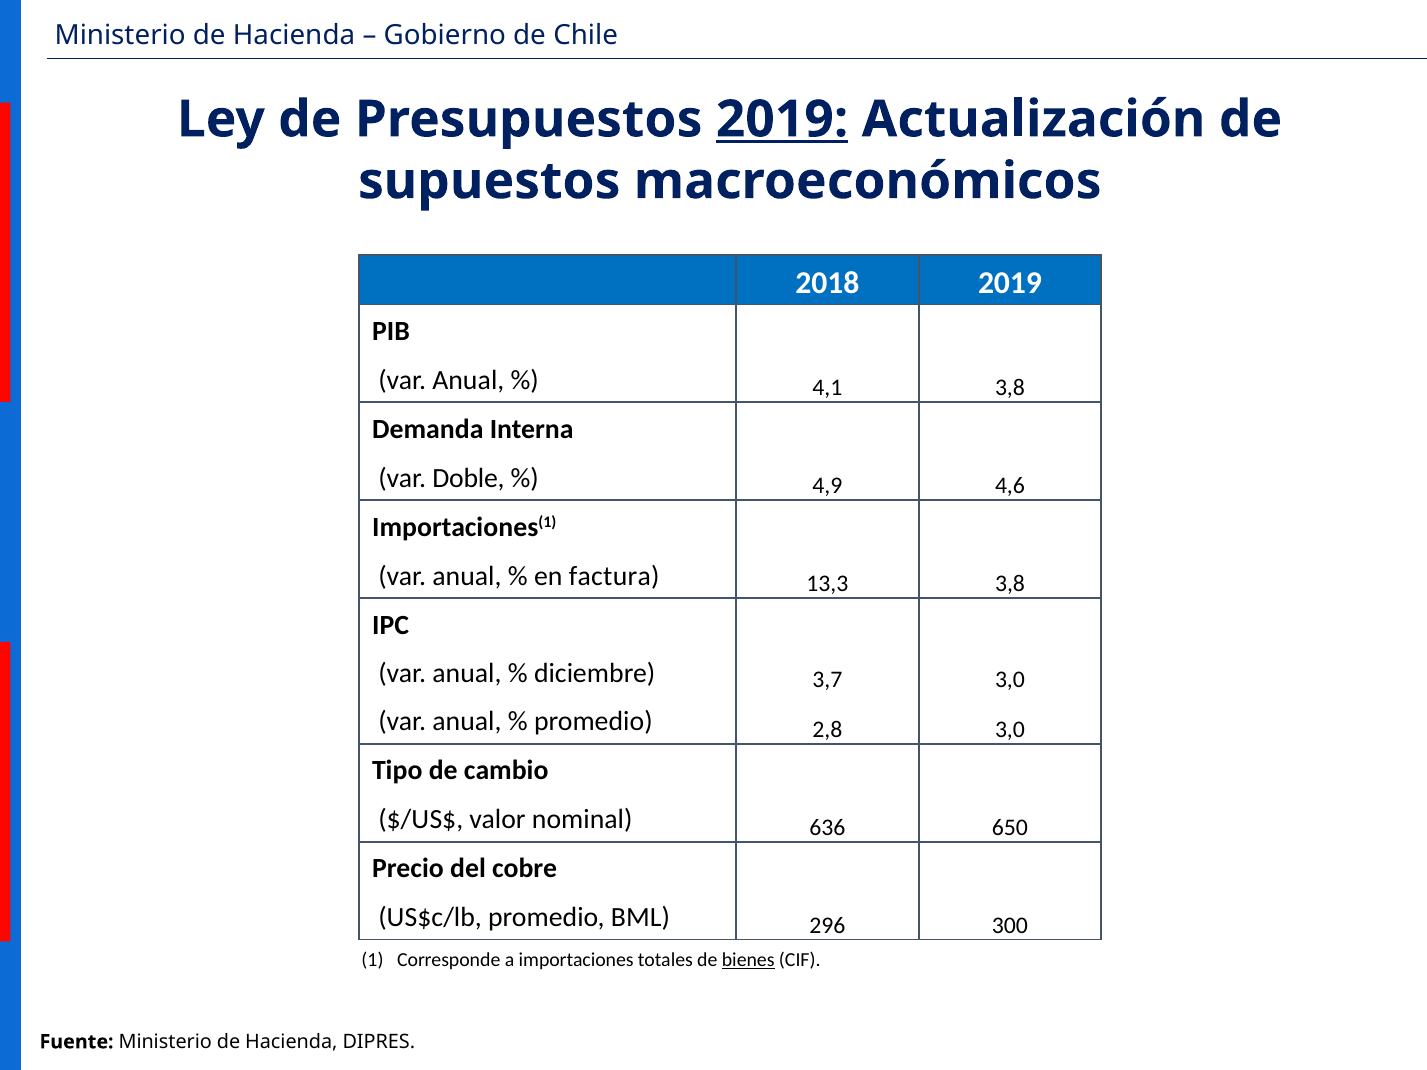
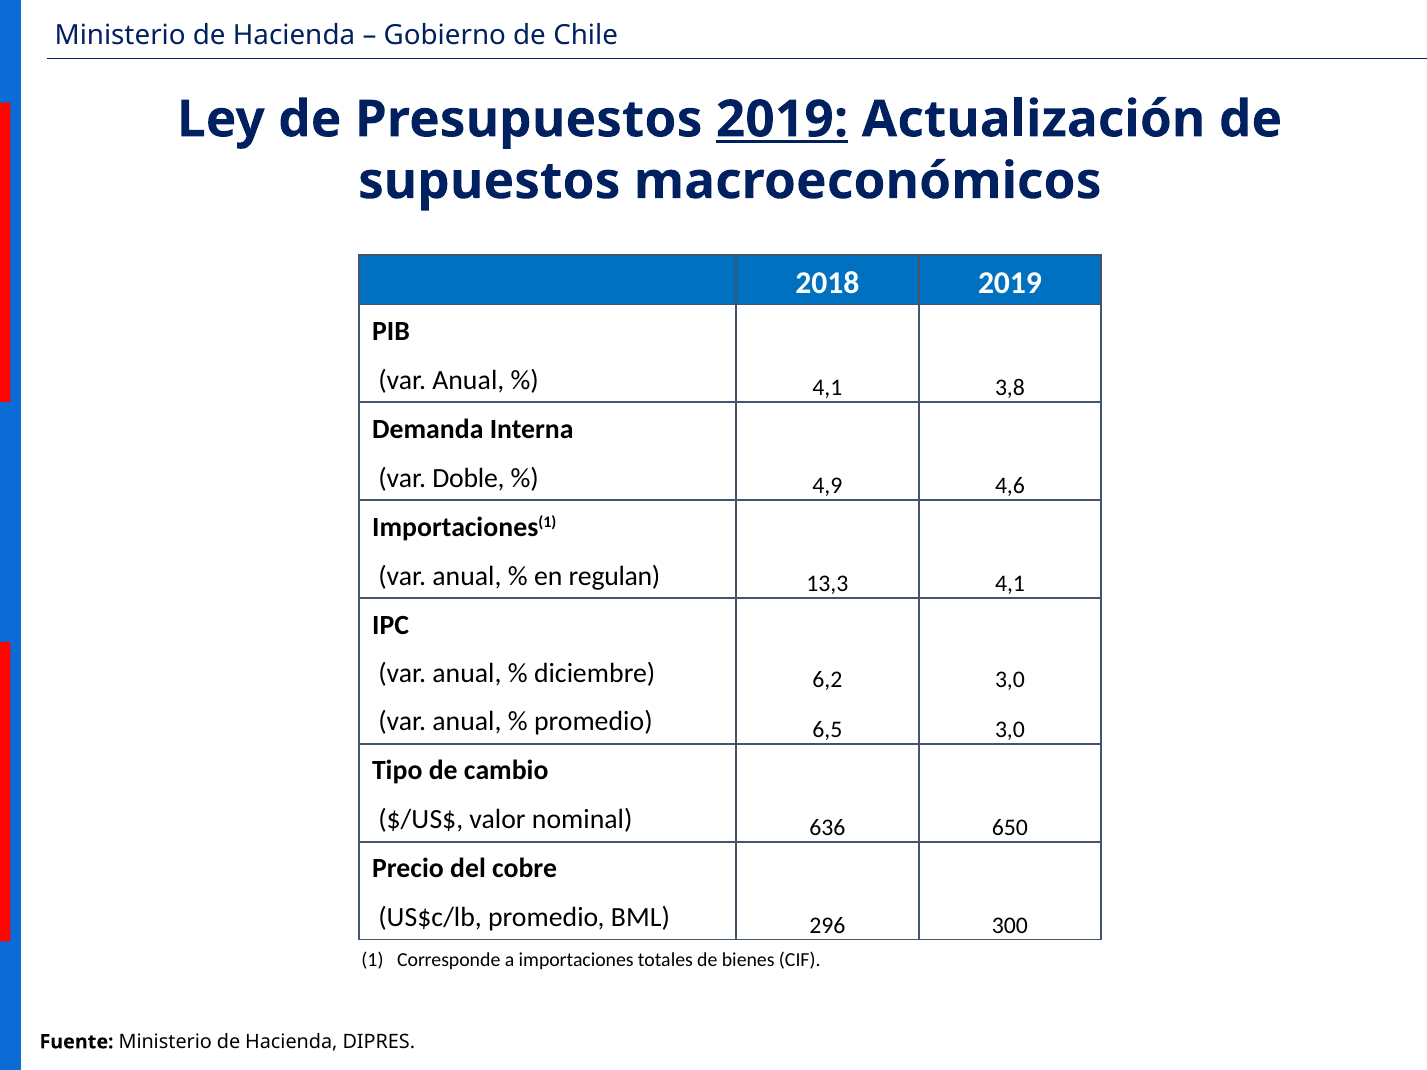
factura: factura -> regulan
13,3 3,8: 3,8 -> 4,1
3,7: 3,7 -> 6,2
2,8: 2,8 -> 6,5
bienes underline: present -> none
